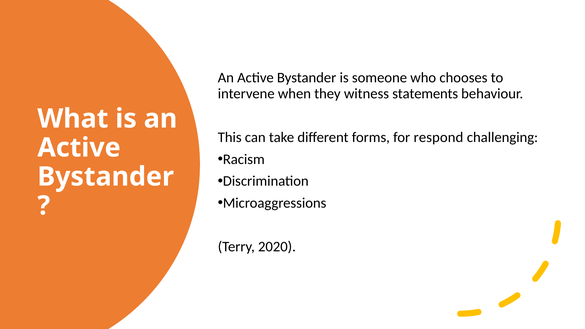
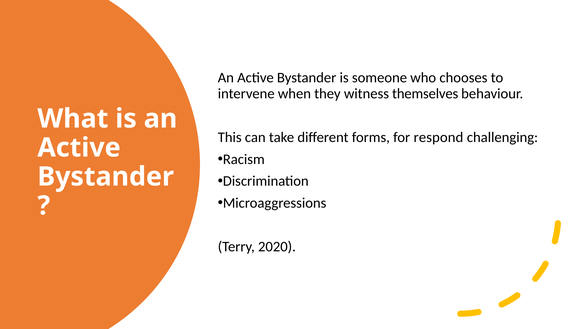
statements: statements -> themselves
